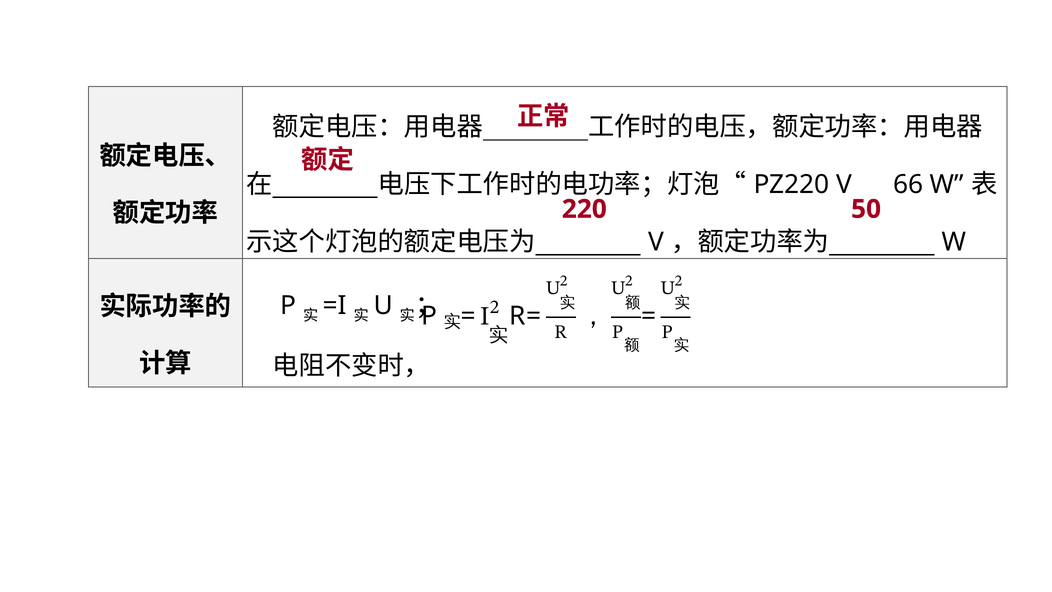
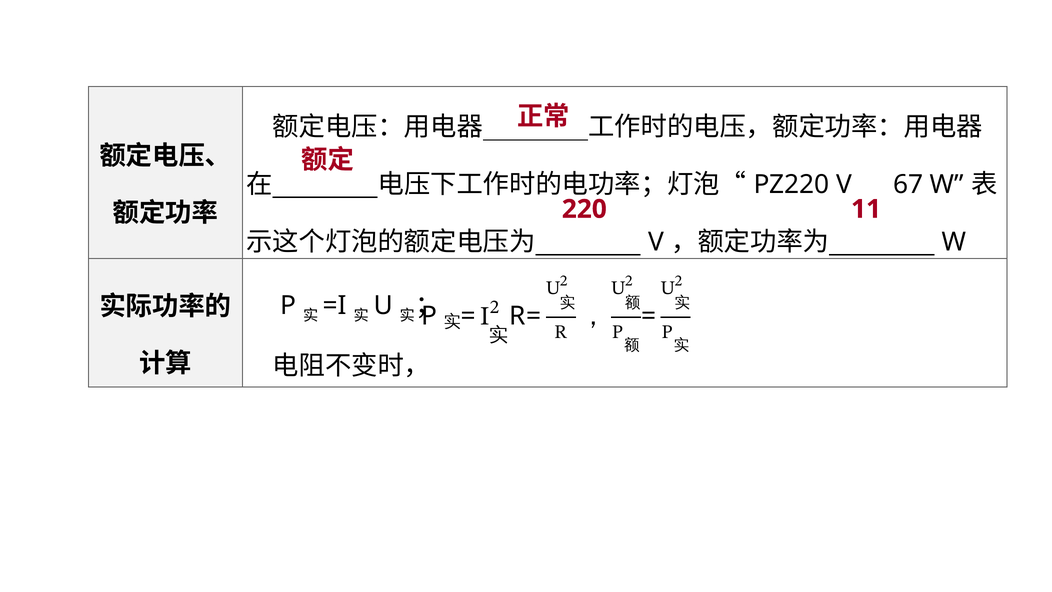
66: 66 -> 67
50: 50 -> 11
